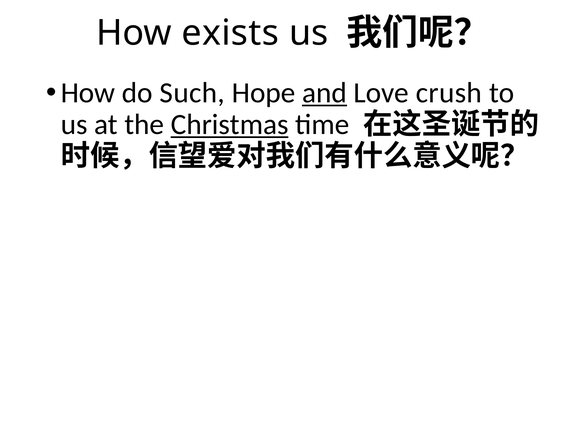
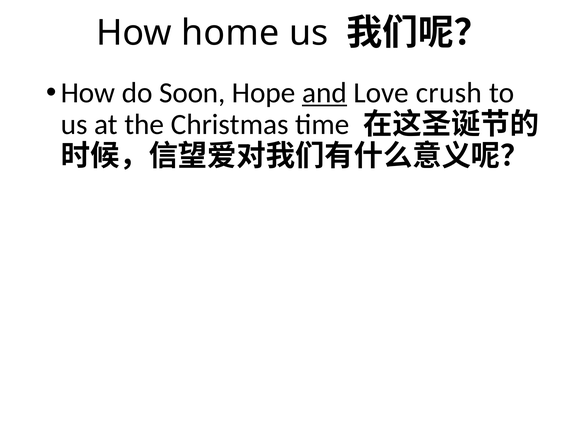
exists: exists -> home
Such: Such -> Soon
Christmas underline: present -> none
